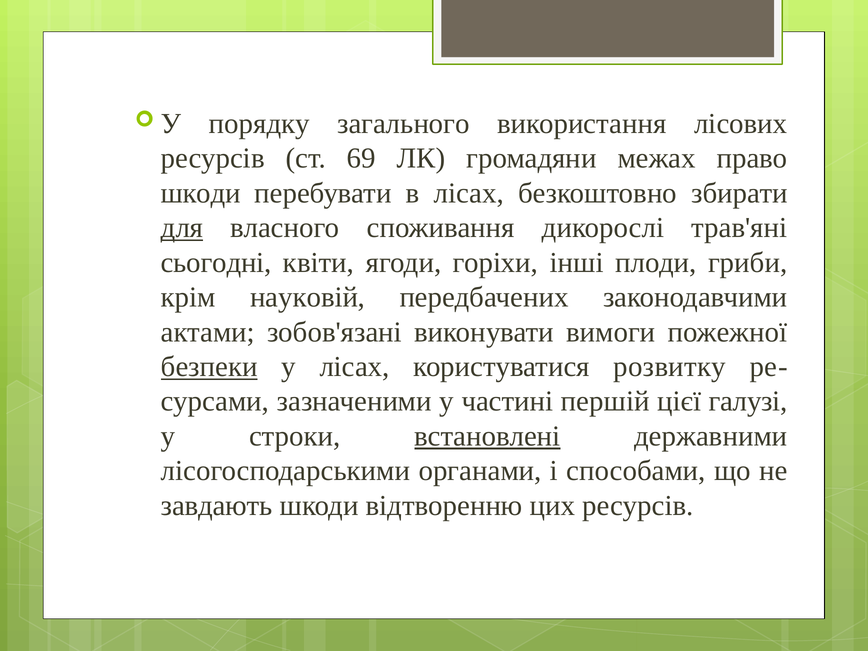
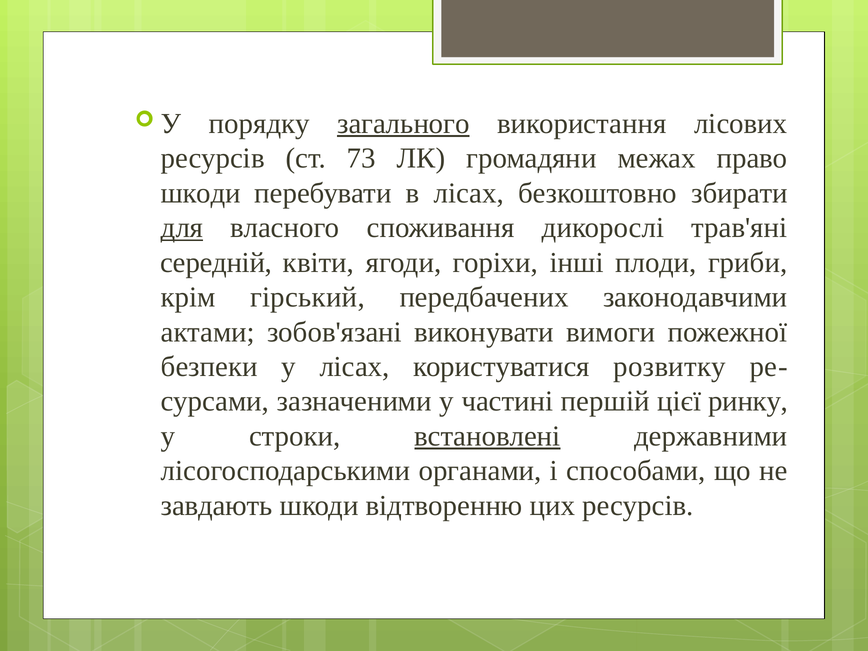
загального underline: none -> present
69: 69 -> 73
сьогодні: сьогодні -> середній
науковій: науковій -> гірський
безпеки underline: present -> none
галузі: галузі -> ринку
